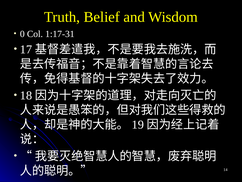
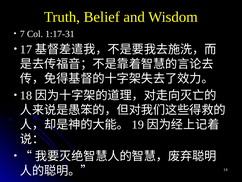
0: 0 -> 7
